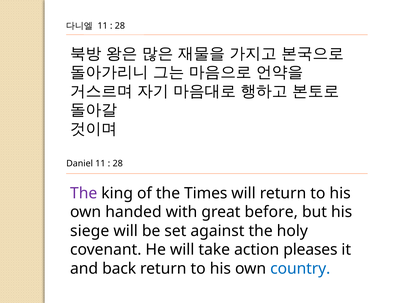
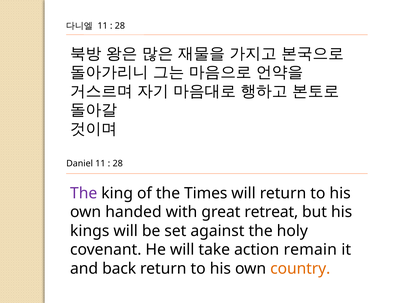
before: before -> retreat
siege: siege -> kings
pleases: pleases -> remain
country colour: blue -> orange
